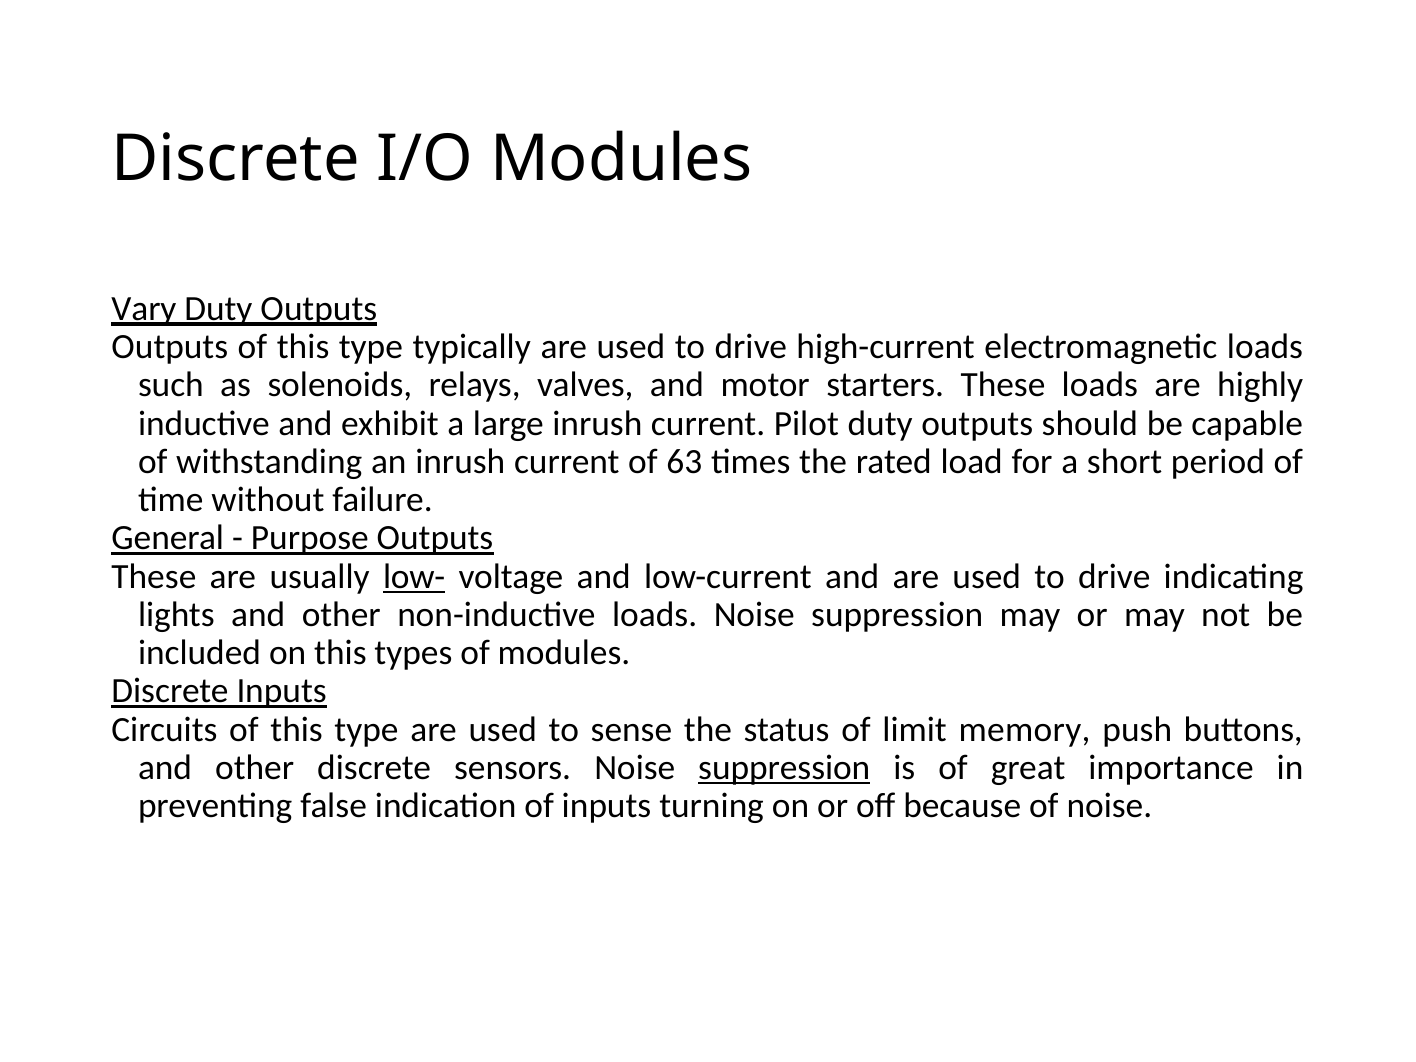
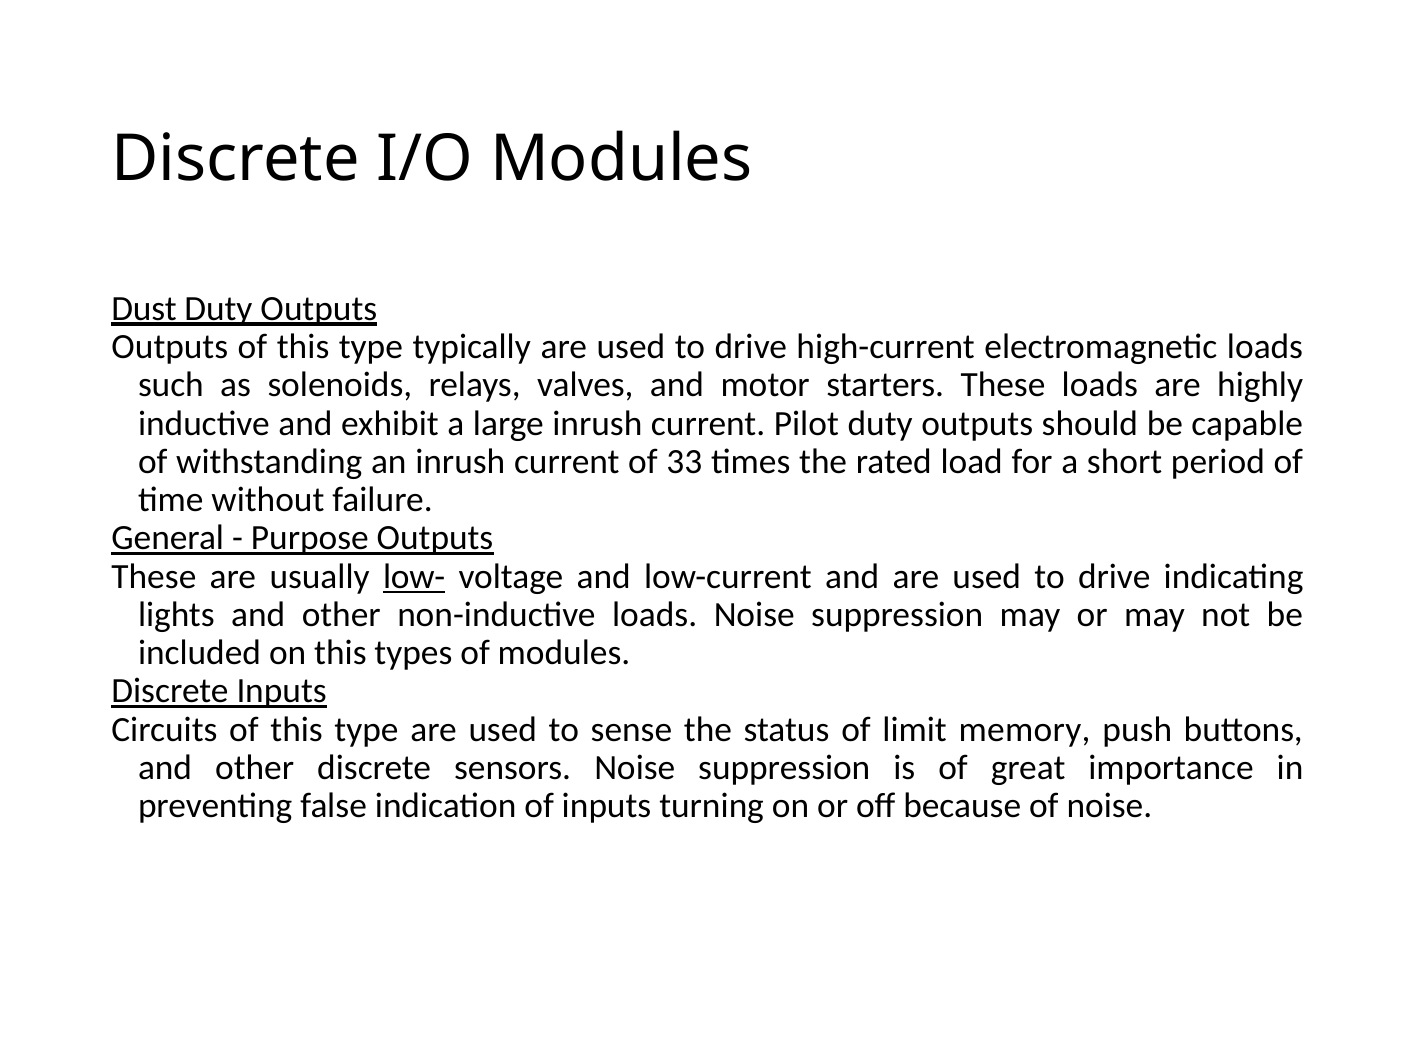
Vary: Vary -> Dust
63: 63 -> 33
suppression at (784, 768) underline: present -> none
